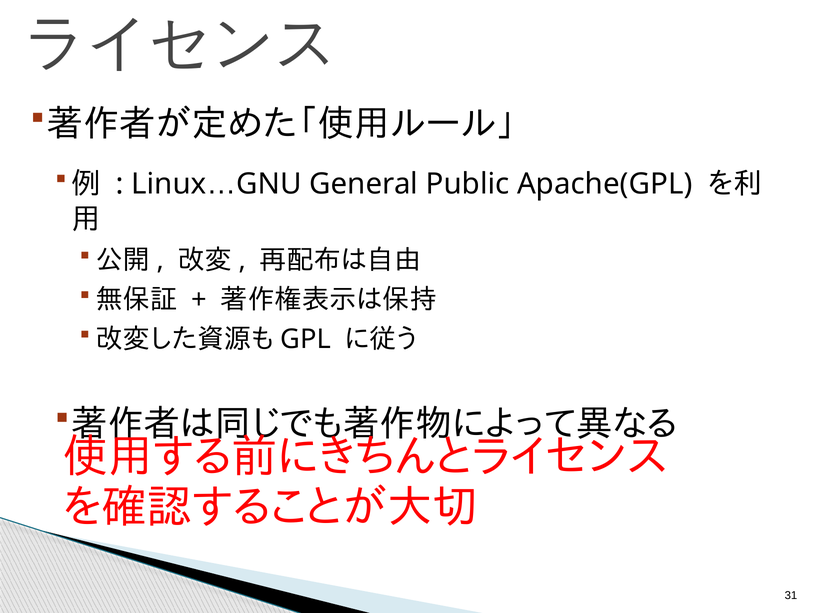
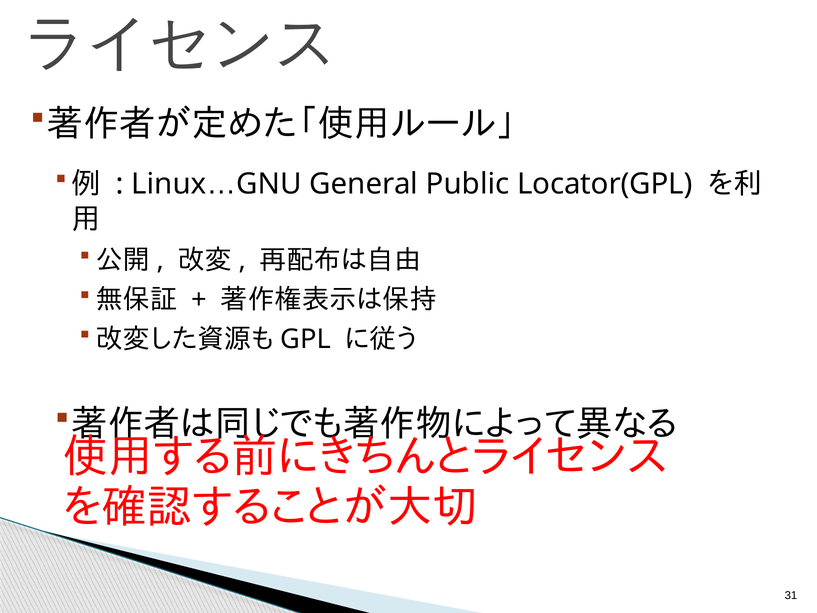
Apache(GPL: Apache(GPL -> Locator(GPL
